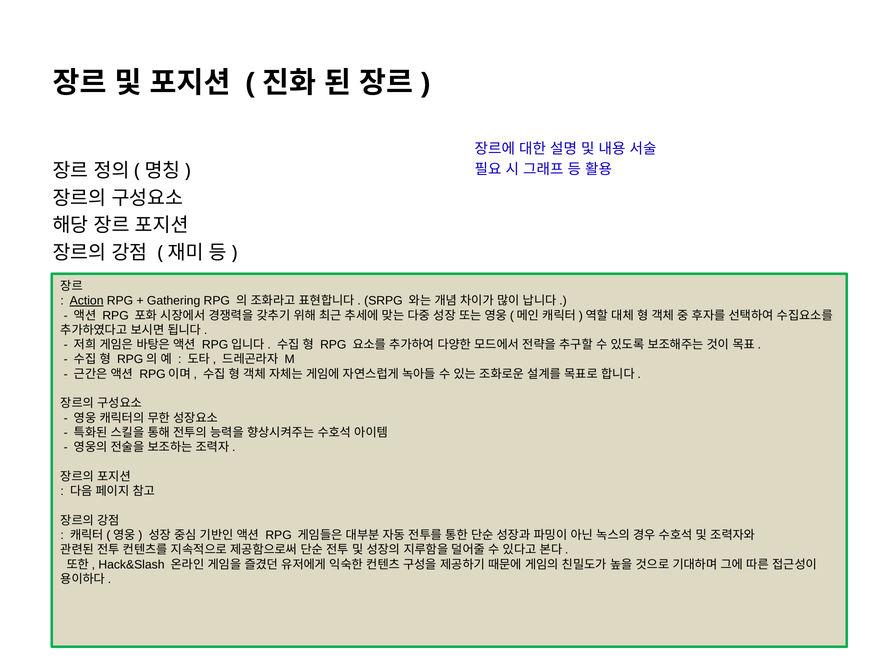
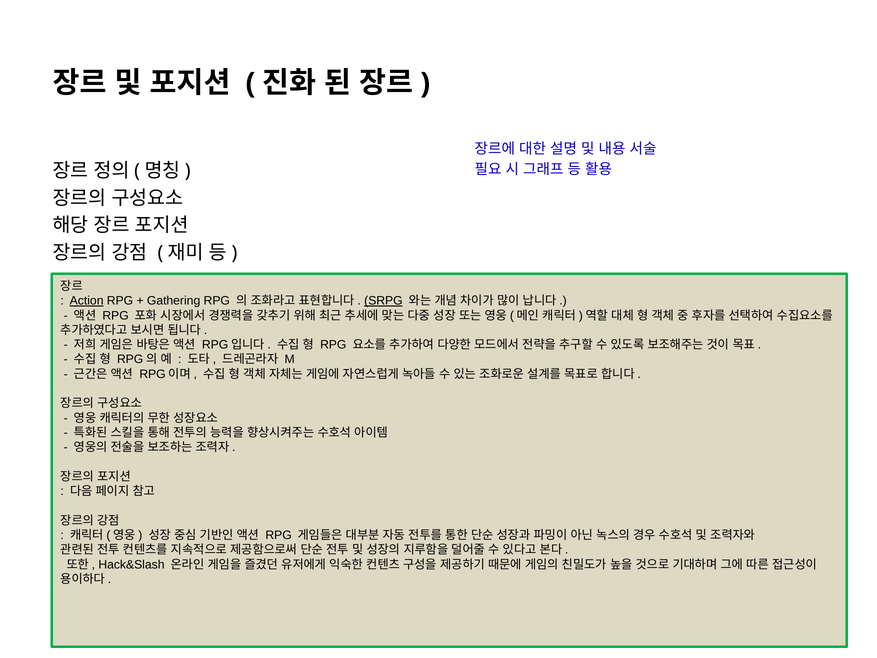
SRPG underline: none -> present
